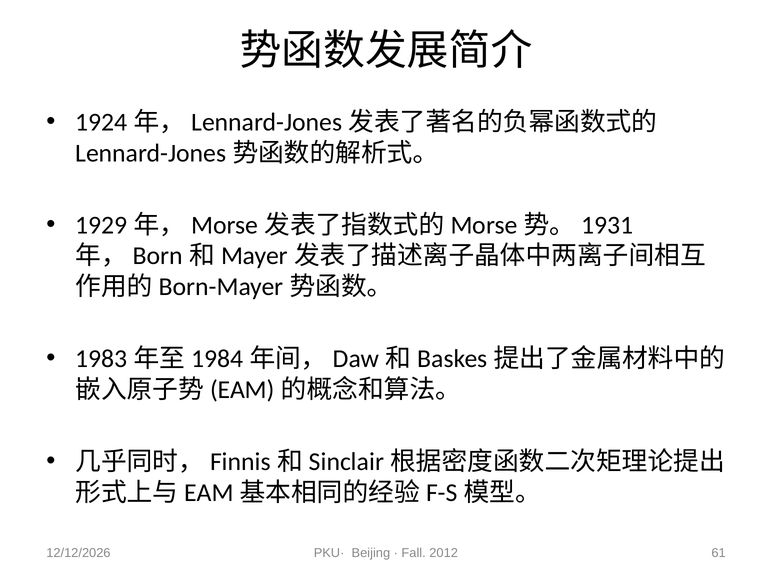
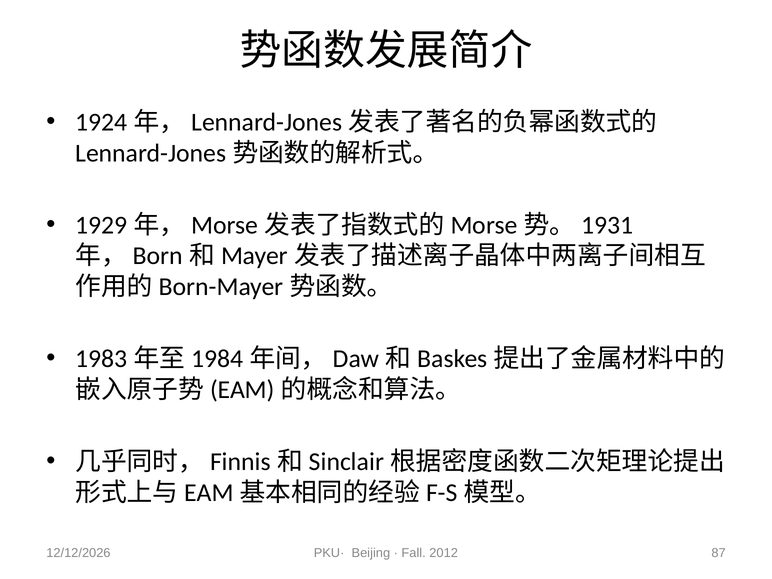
61: 61 -> 87
